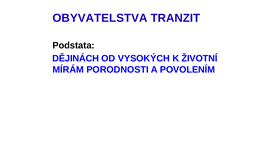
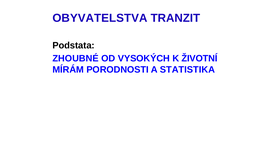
DĚJINÁCH: DĚJINÁCH -> ZHOUBNÉ
POVOLENÍM: POVOLENÍM -> STATISTIKA
